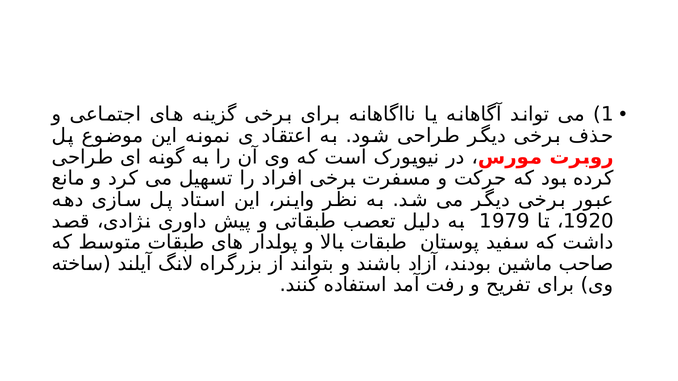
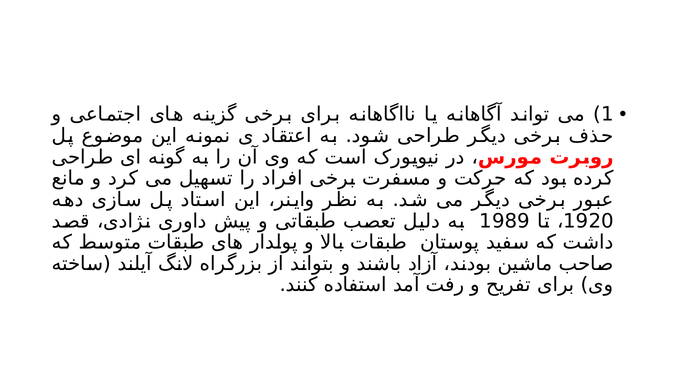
1979: 1979 -> 1989
